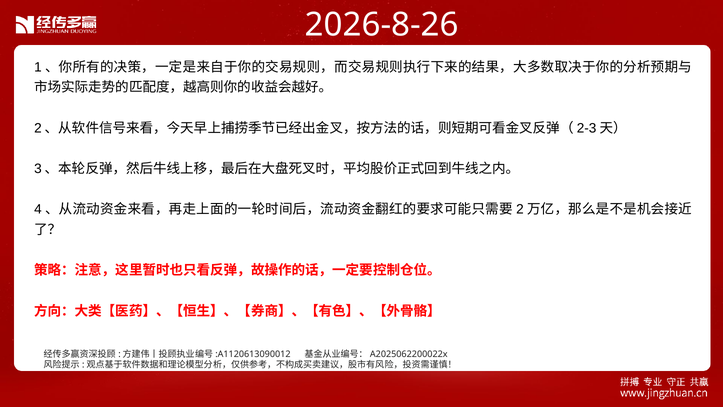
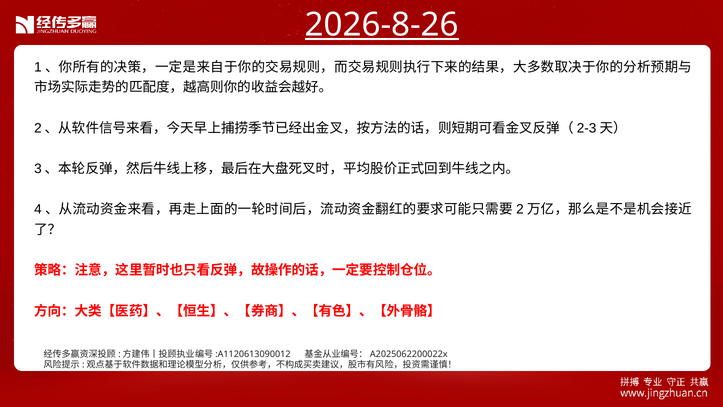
2026-8-26 underline: none -> present
